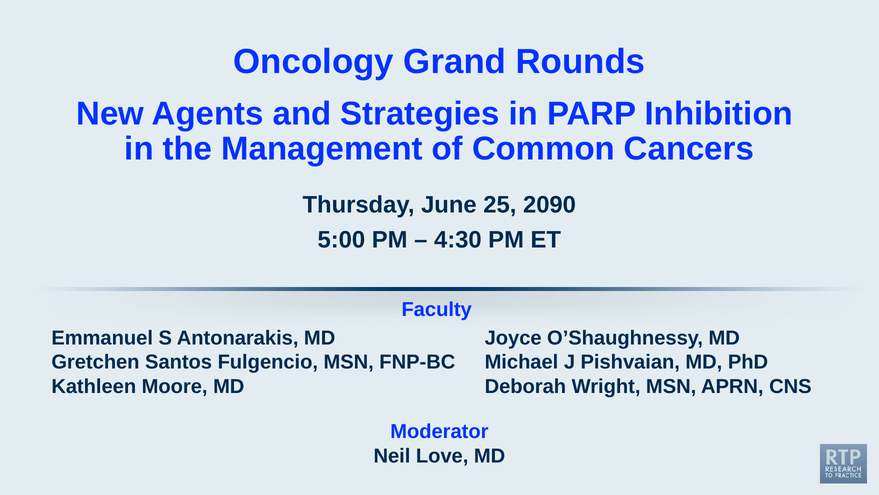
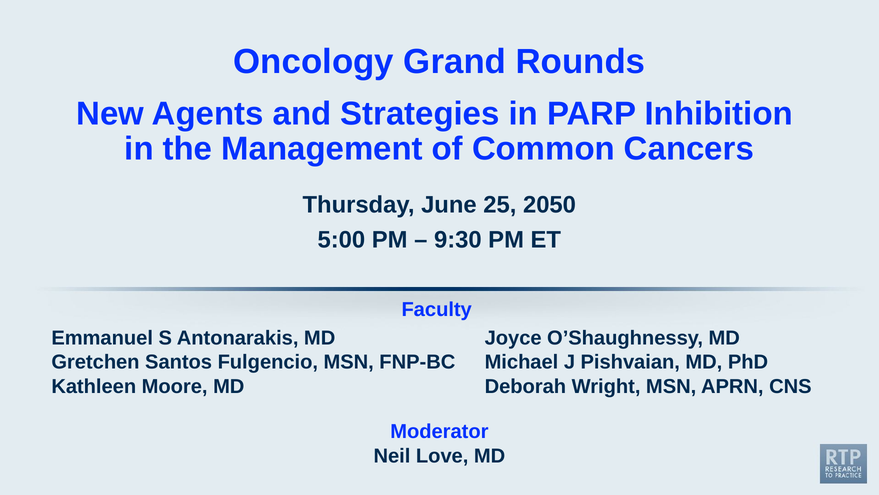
2090: 2090 -> 2050
4:30: 4:30 -> 9:30
